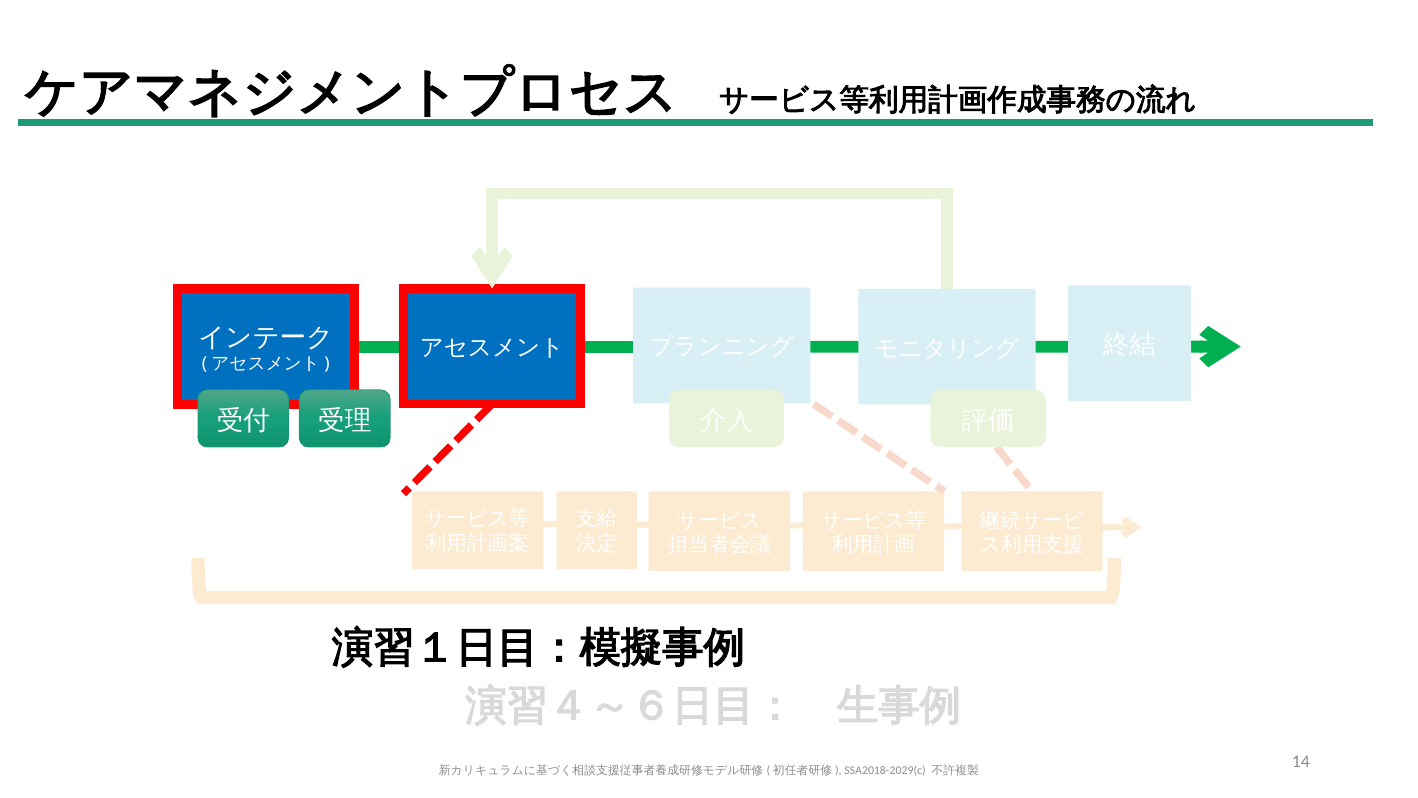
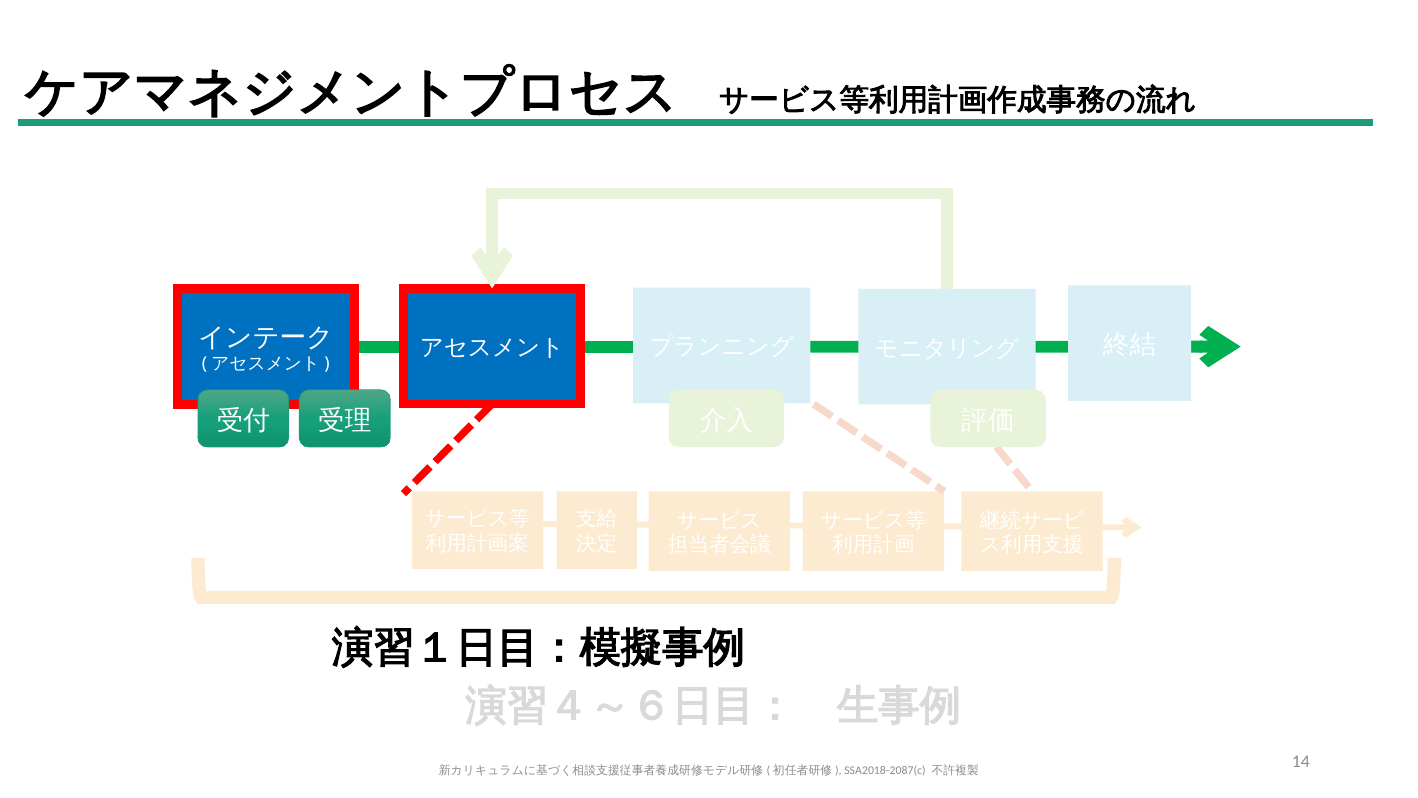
SSA2018-2029(c: SSA2018-2029(c -> SSA2018-2087(c
